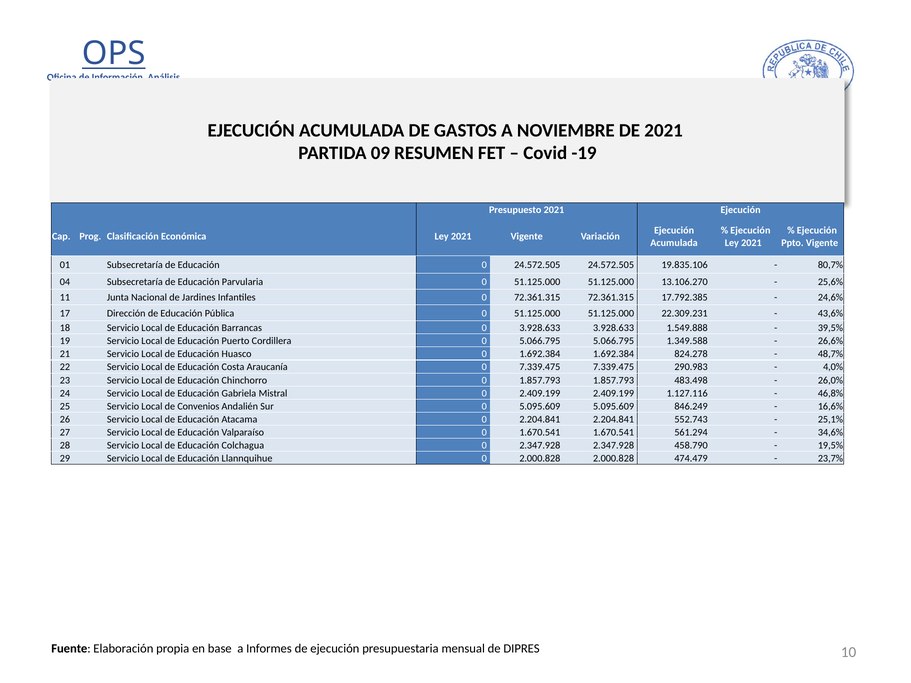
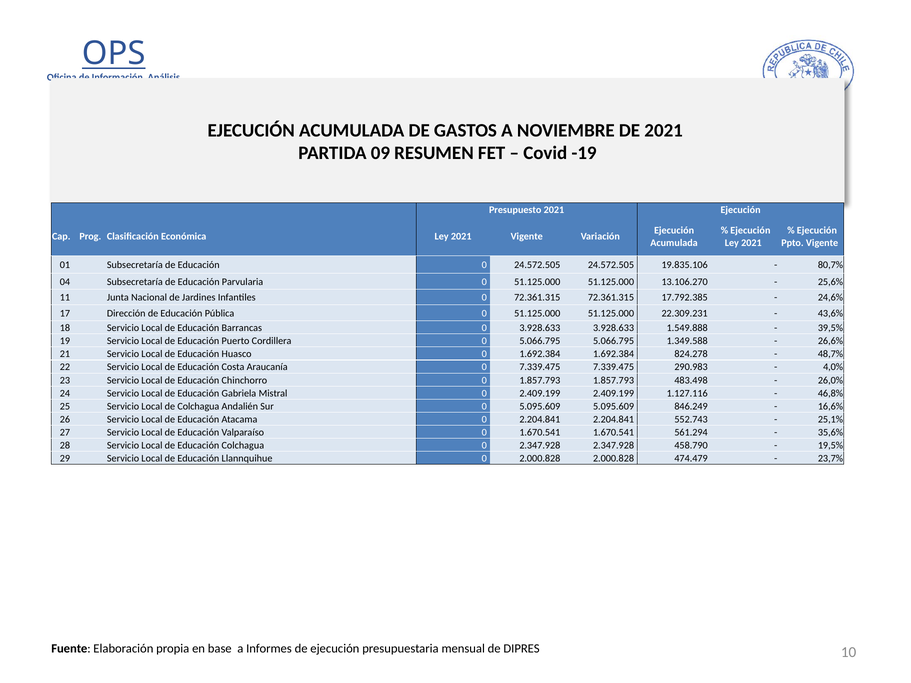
de Convenios: Convenios -> Colchagua
34,6%: 34,6% -> 35,6%
